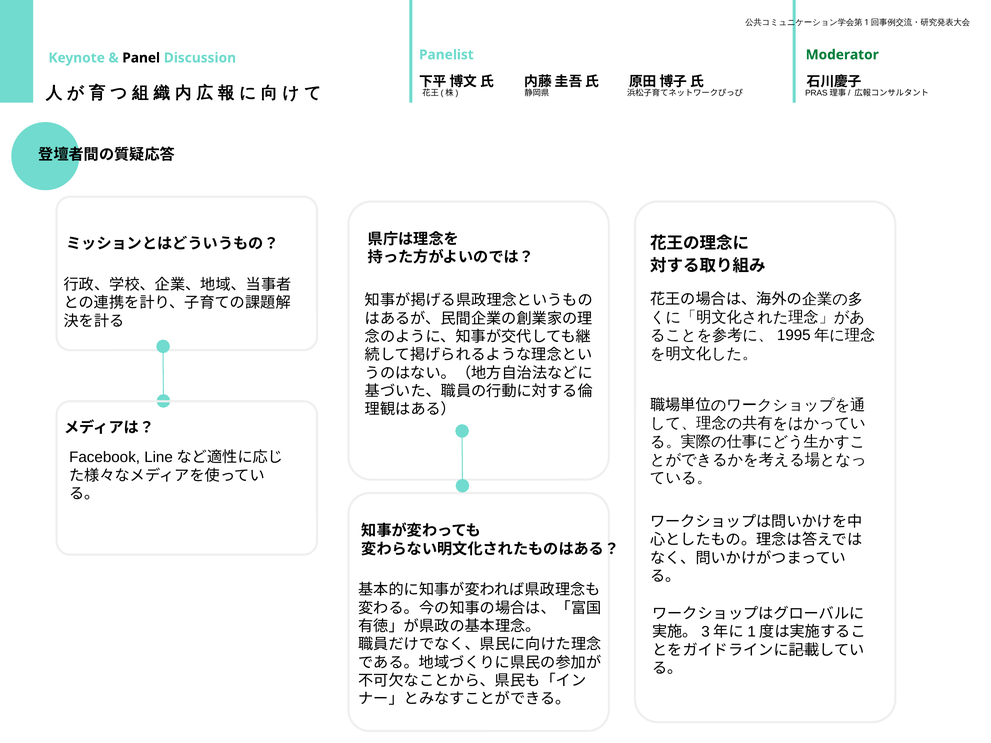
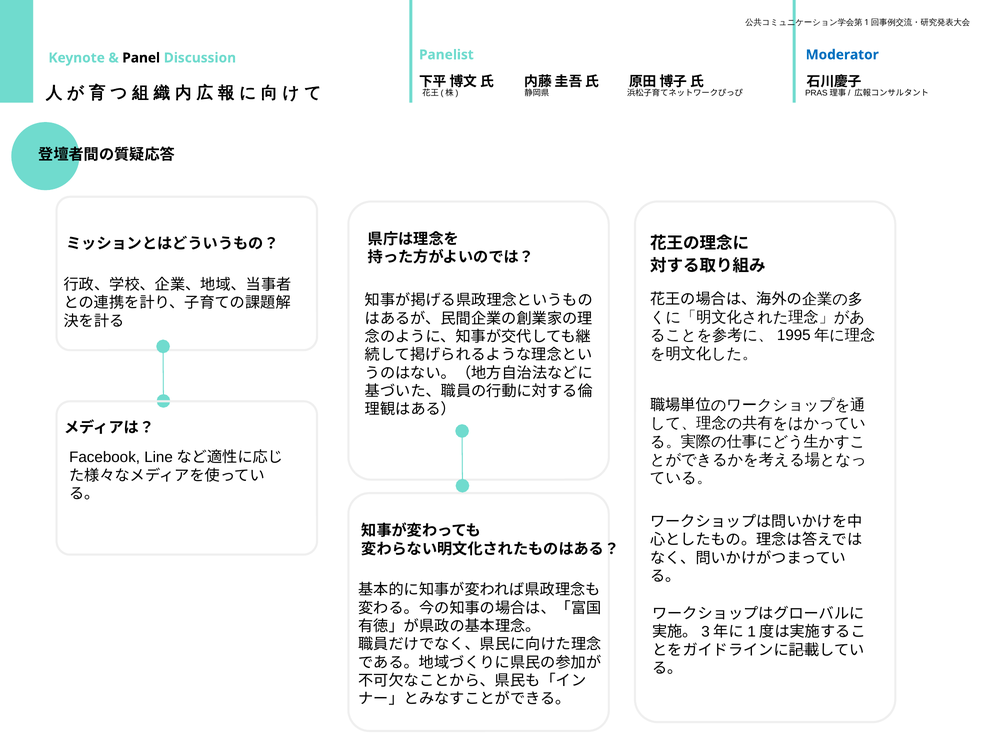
Moderator colour: green -> blue
